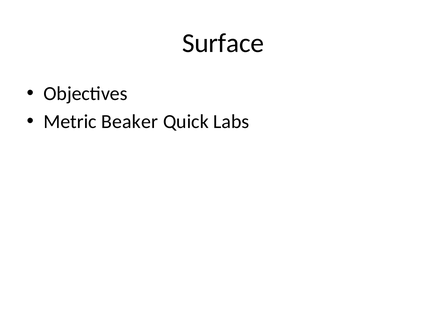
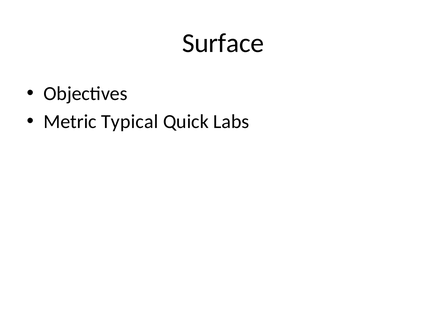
Beaker: Beaker -> Typical
